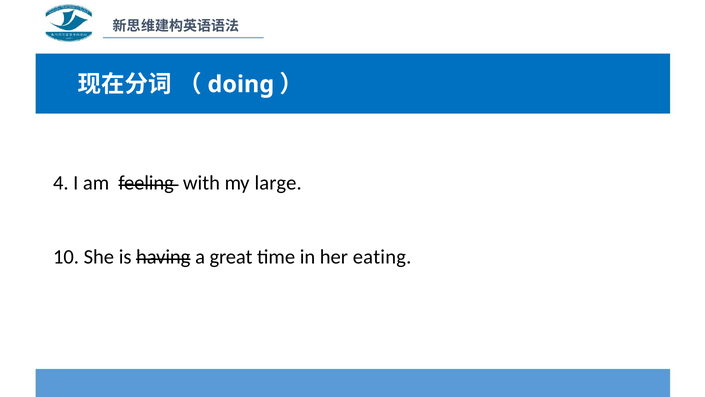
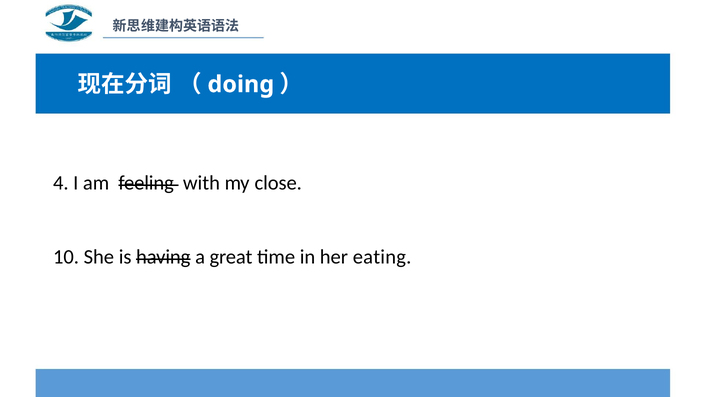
large: large -> close
